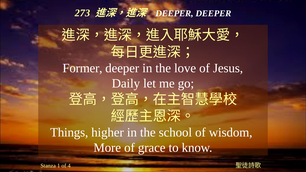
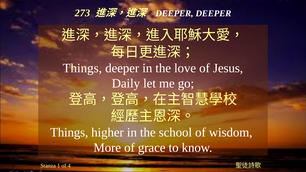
Former at (82, 68): Former -> Things
